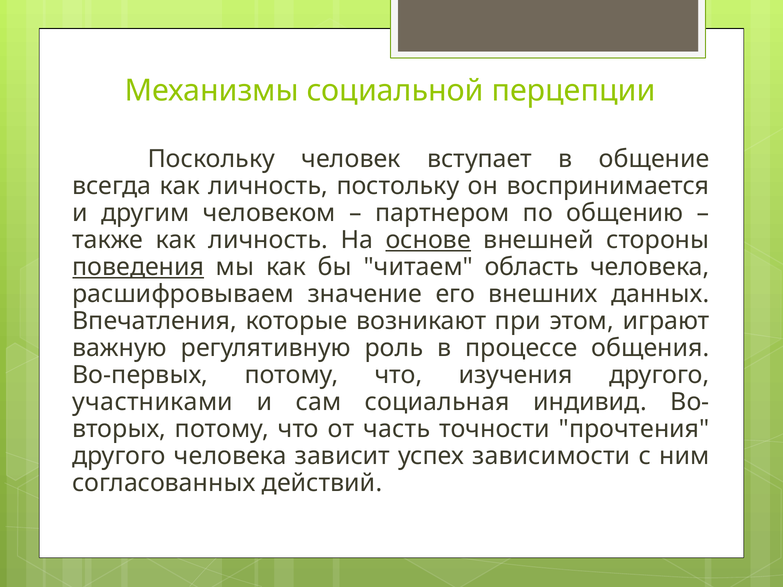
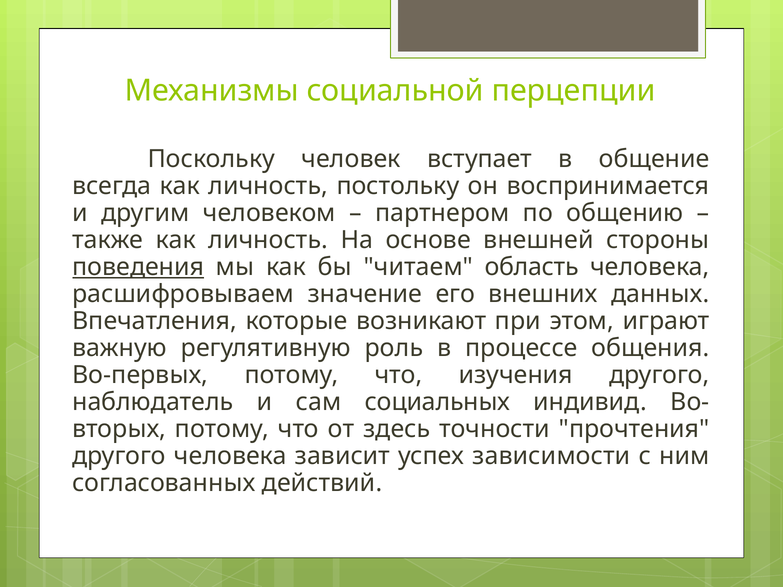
основе underline: present -> none
участниками: участниками -> наблюдатель
социальная: социальная -> социальных
часть: часть -> здесь
